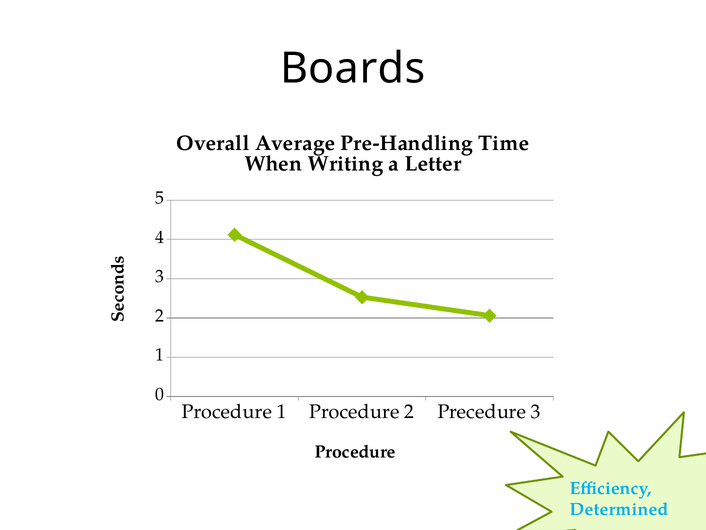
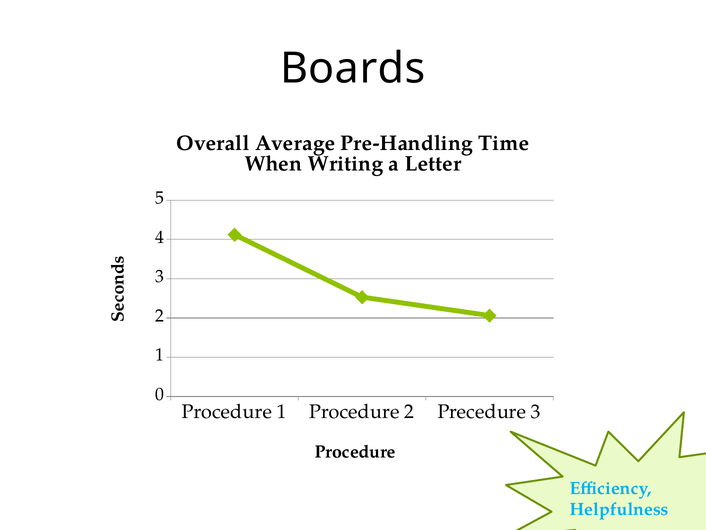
Determined: Determined -> Helpfulness
